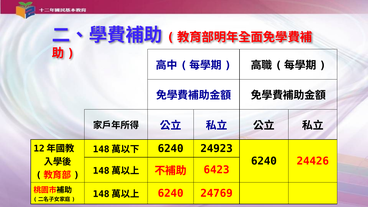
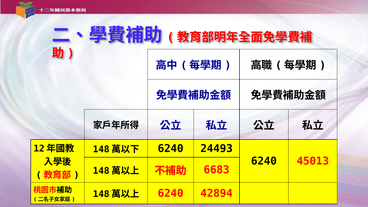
24923: 24923 -> 24493
24426: 24426 -> 45013
6423: 6423 -> 6683
24769: 24769 -> 42894
